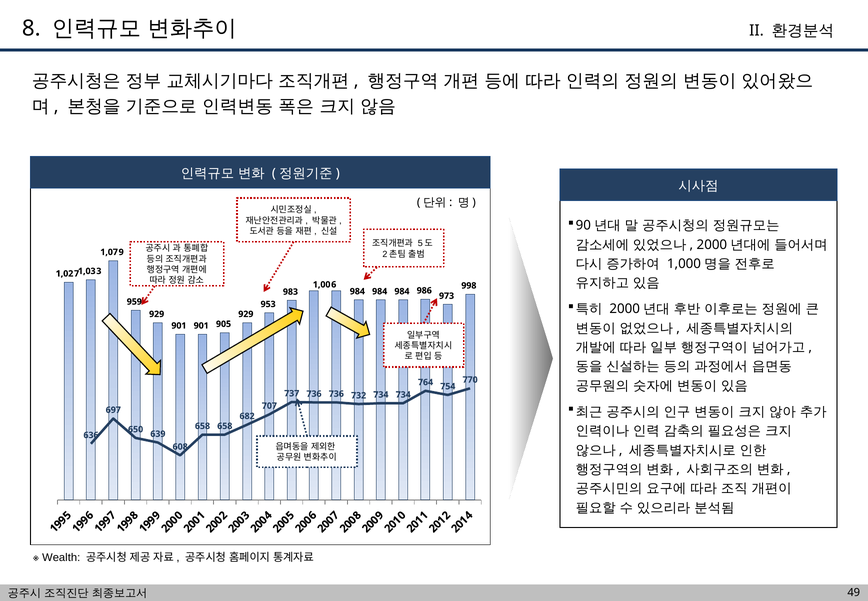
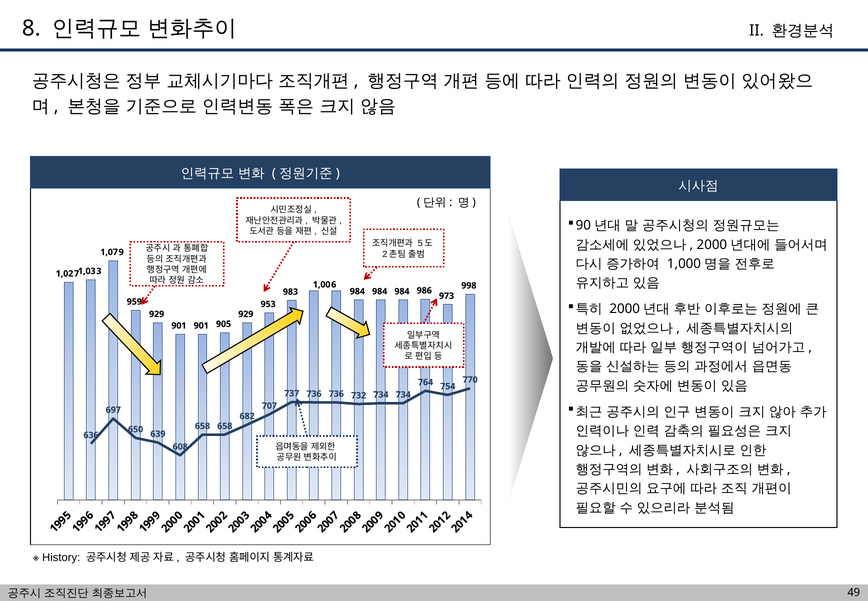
Wealth: Wealth -> History
